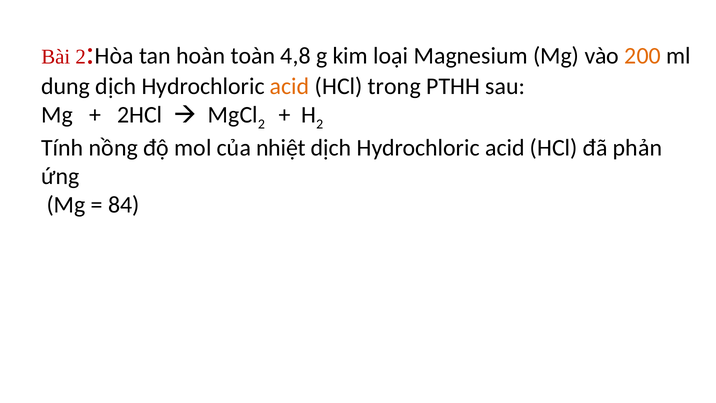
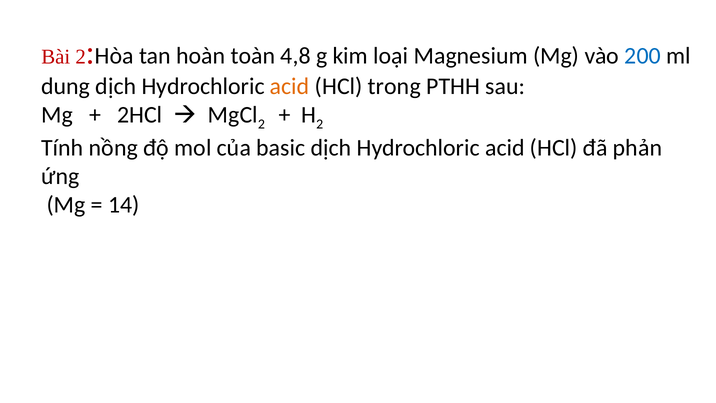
200 colour: orange -> blue
nhiệt: nhiệt -> basic
84: 84 -> 14
